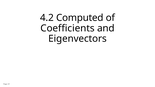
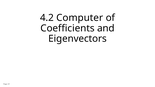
Computed: Computed -> Computer
